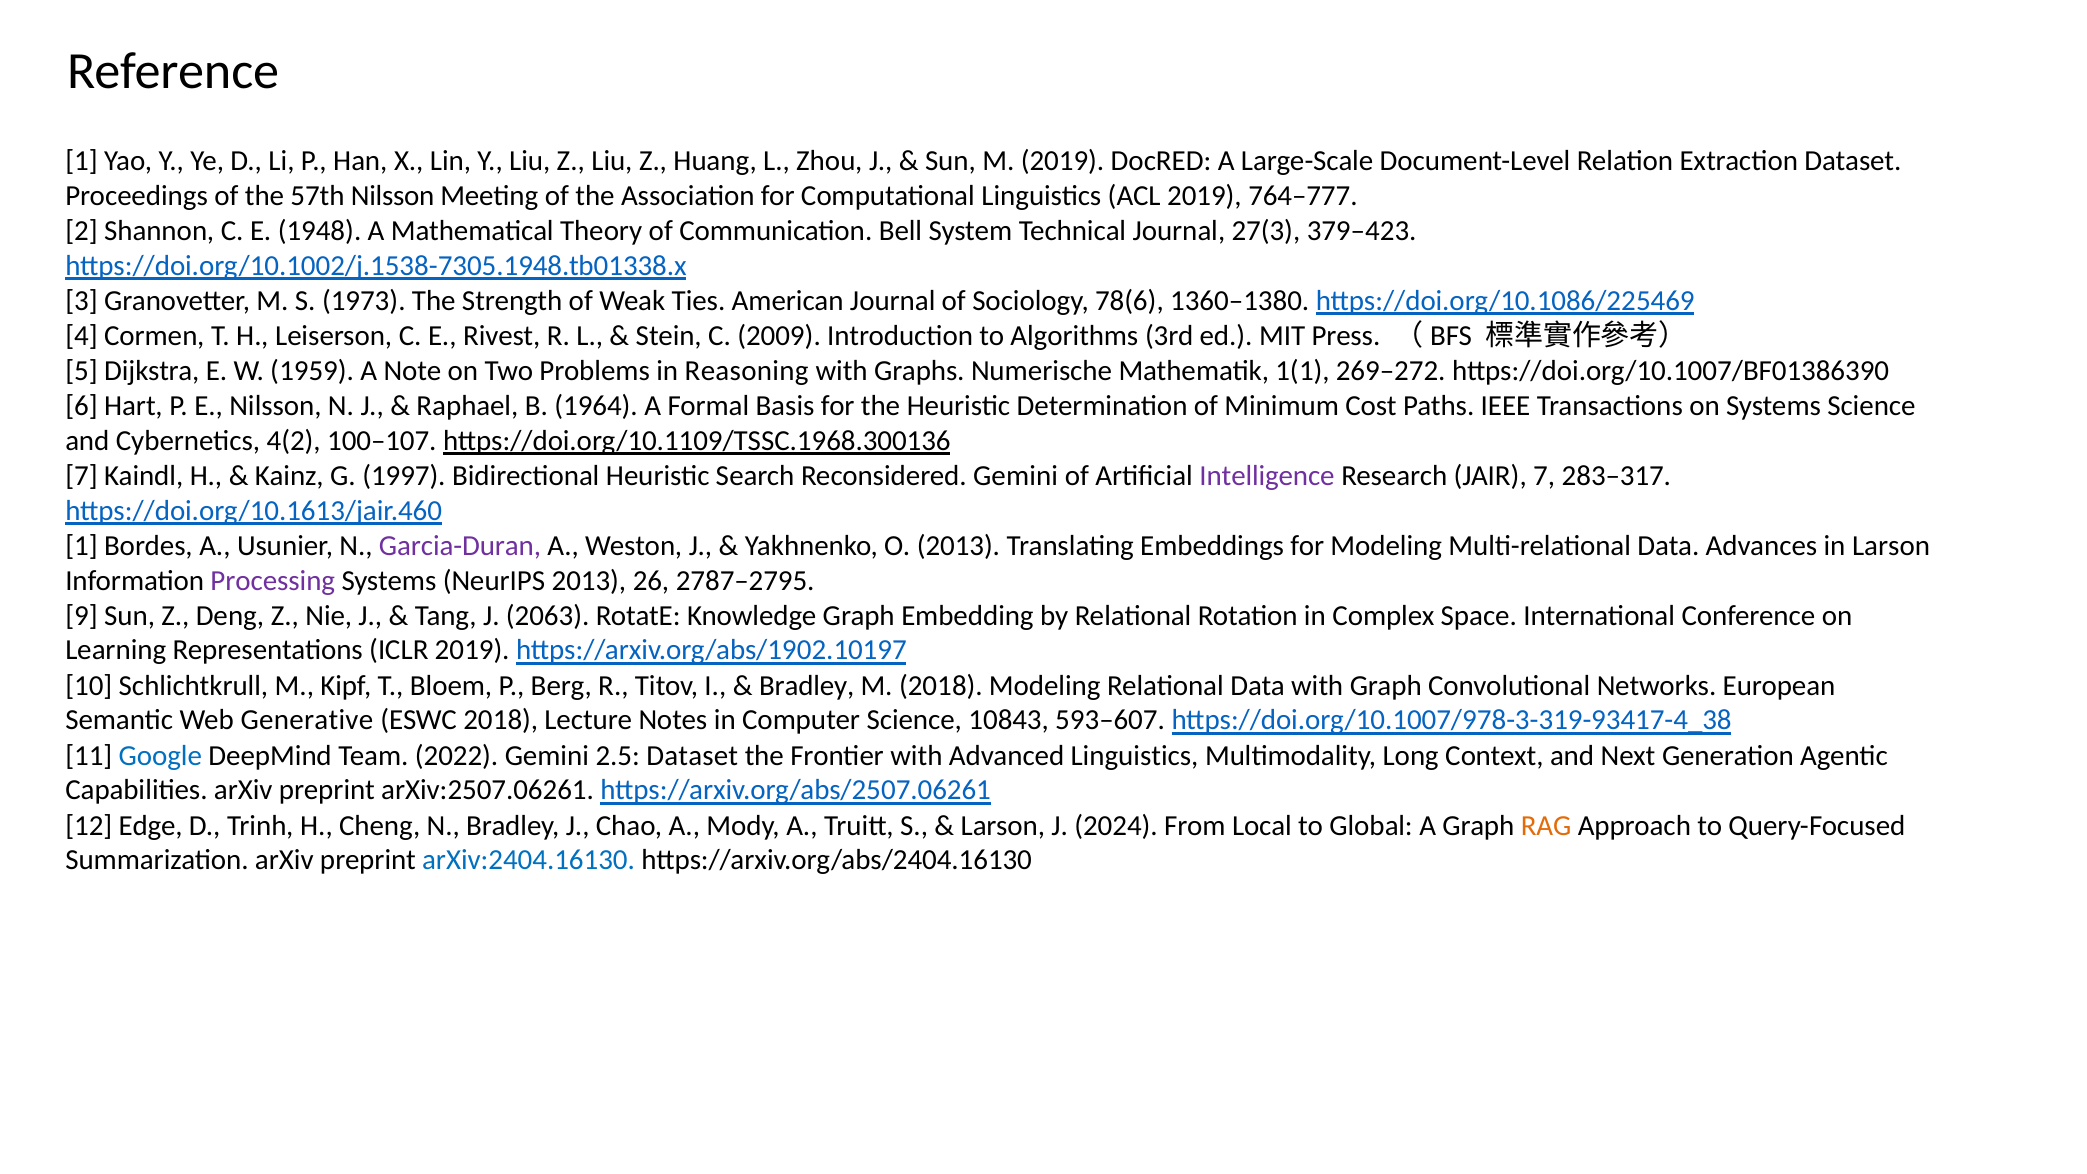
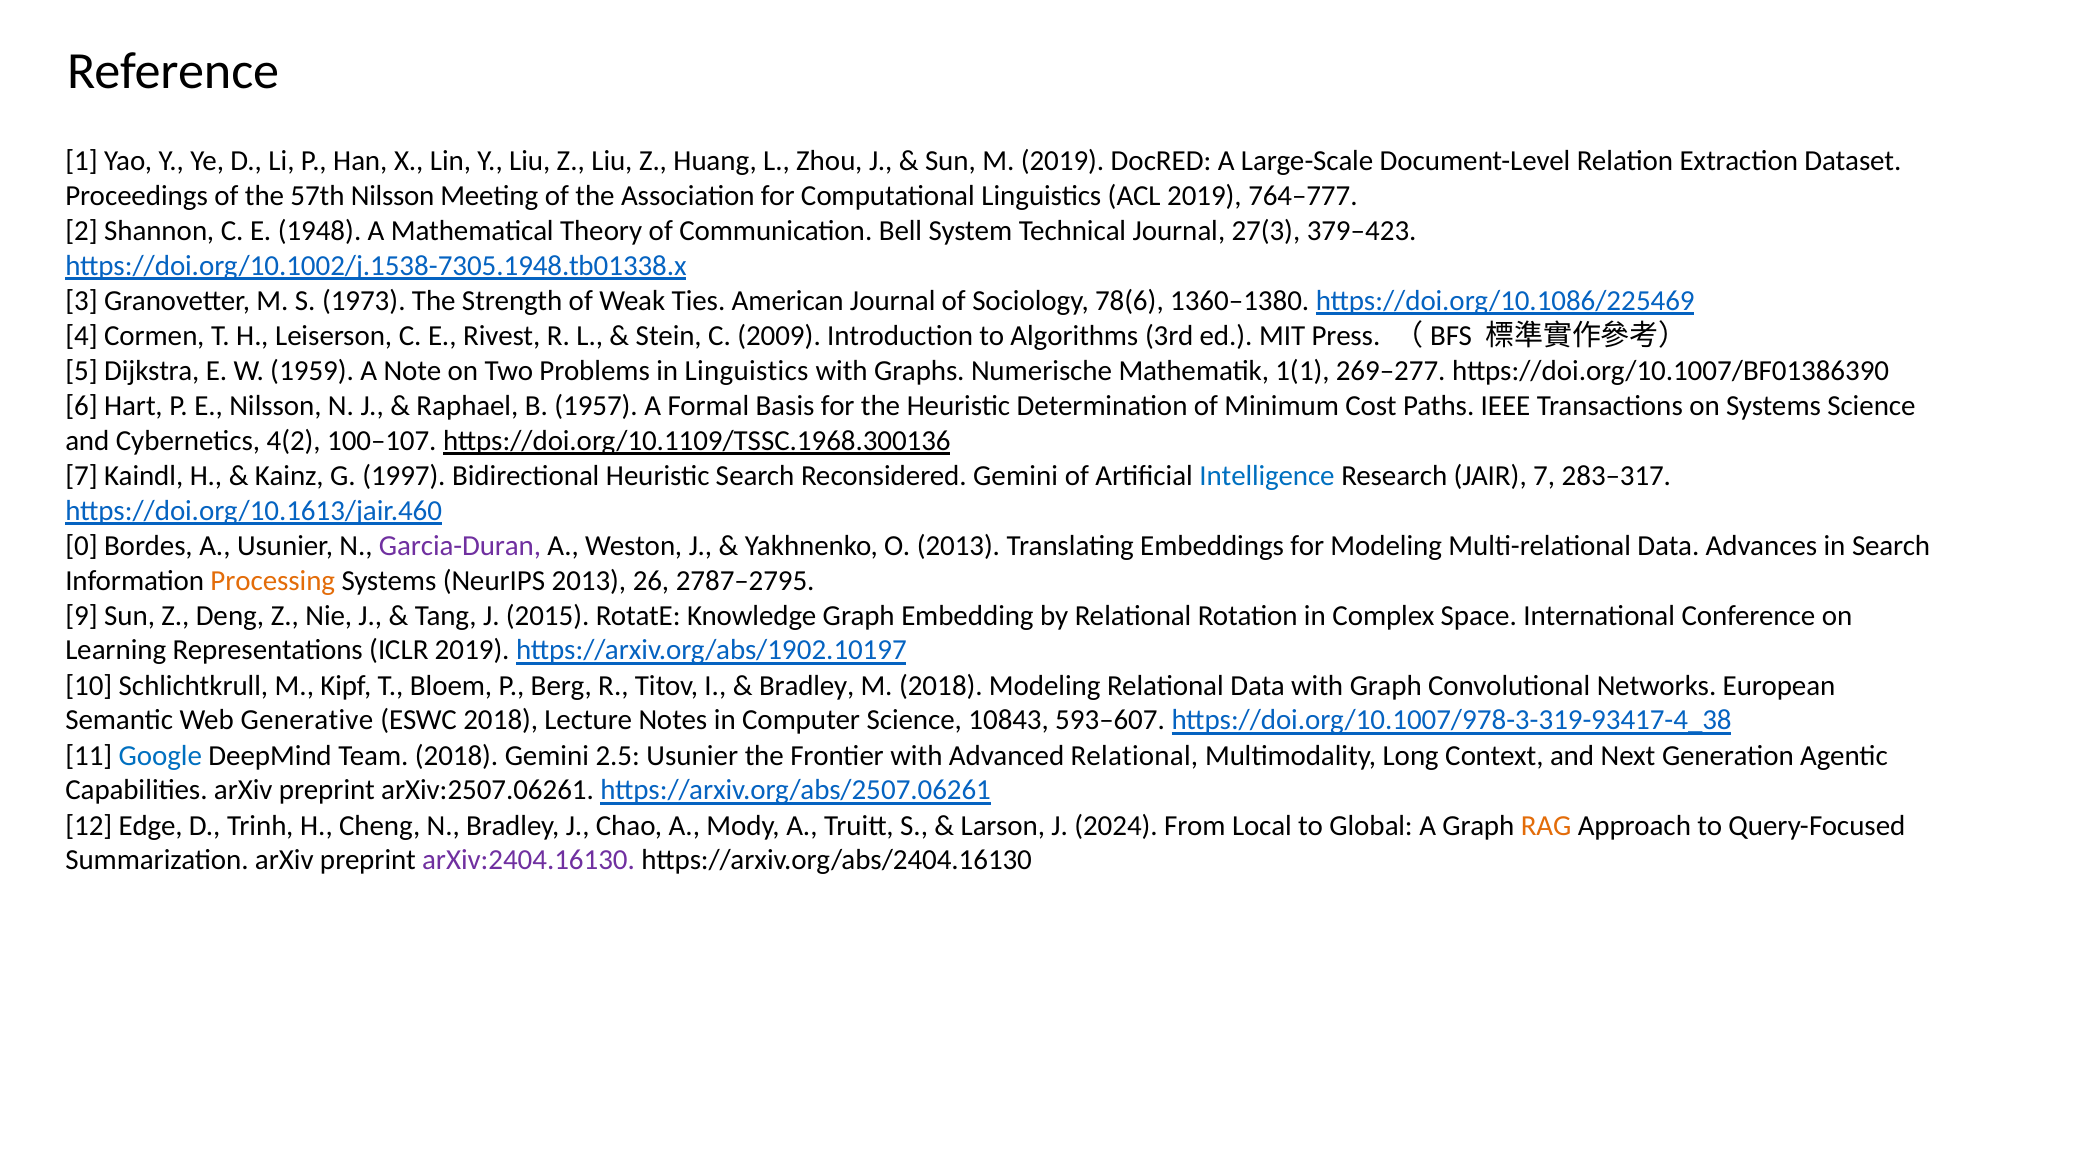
in Reasoning: Reasoning -> Linguistics
269–272: 269–272 -> 269–277
1964: 1964 -> 1957
Intelligence colour: purple -> blue
1 at (82, 546): 1 -> 0
in Larson: Larson -> Search
Processing colour: purple -> orange
2063: 2063 -> 2015
Team 2022: 2022 -> 2018
2.5 Dataset: Dataset -> Usunier
Advanced Linguistics: Linguistics -> Relational
arXiv:2404.16130 colour: blue -> purple
